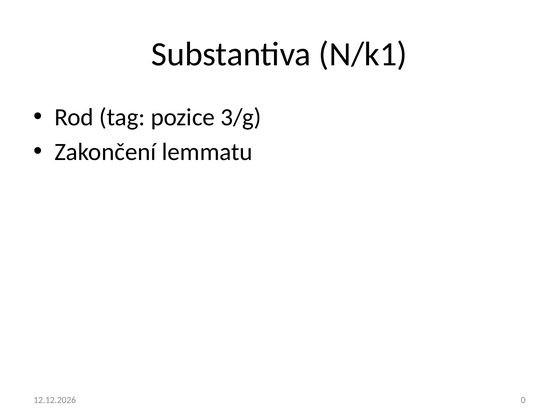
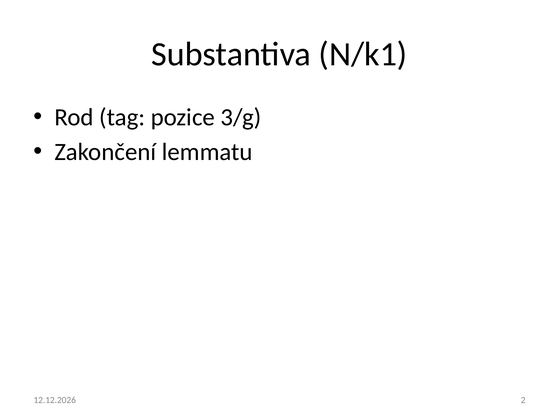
0: 0 -> 2
